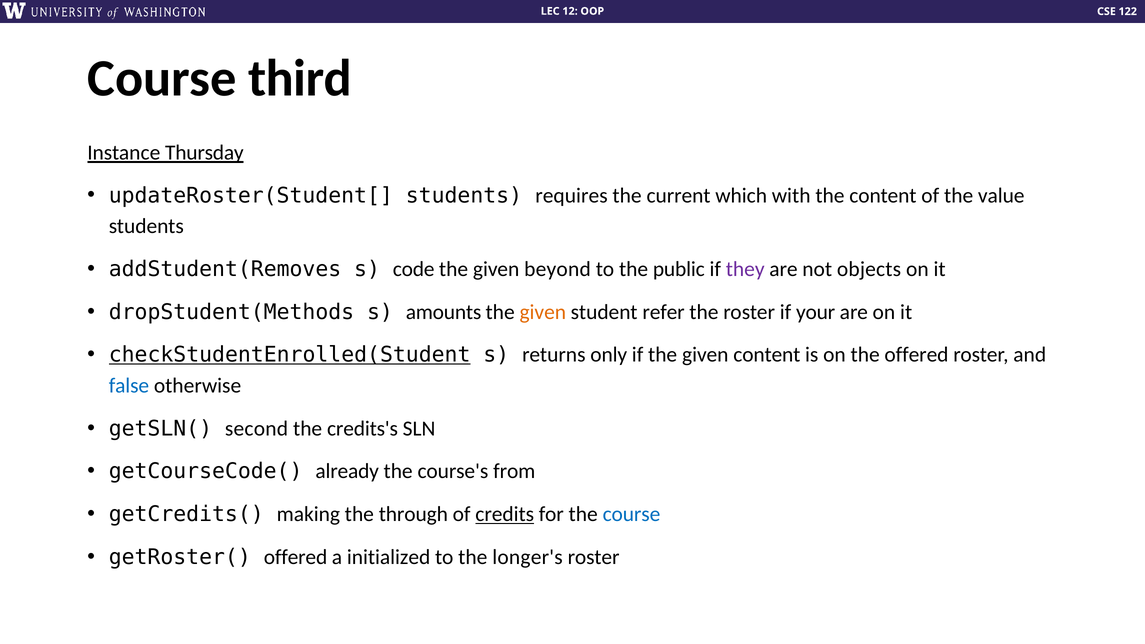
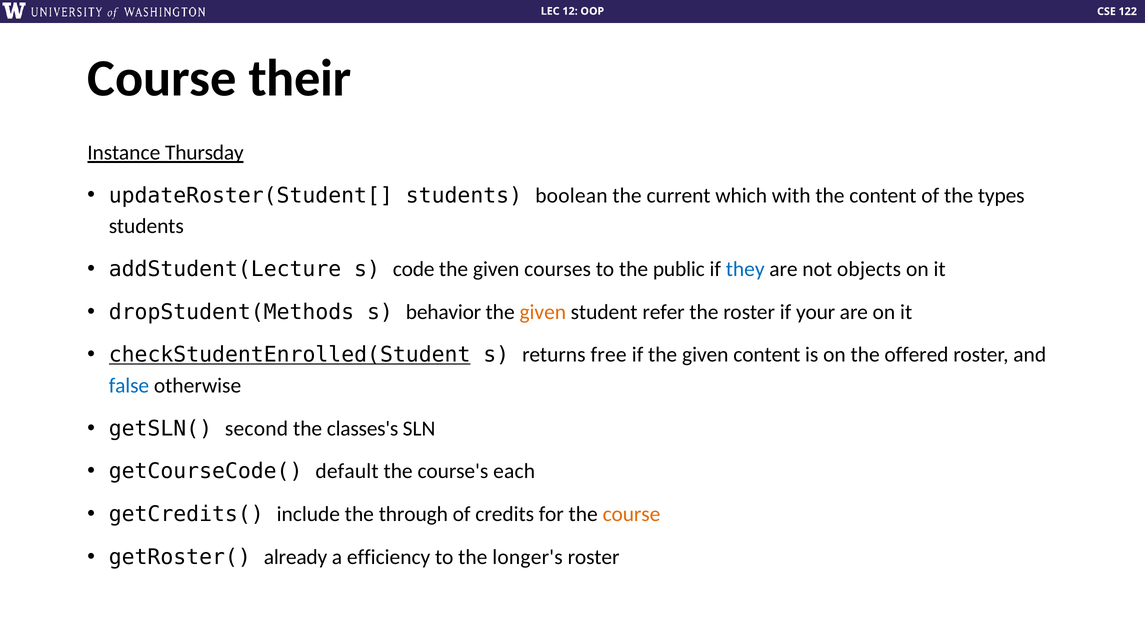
third: third -> their
requires: requires -> boolean
value: value -> types
addStudent(Removes: addStudent(Removes -> addStudent(Lecture
beyond: beyond -> courses
they colour: purple -> blue
amounts: amounts -> behavior
only: only -> free
credits's: credits's -> classes's
already: already -> default
from: from -> each
making: making -> include
credits underline: present -> none
course at (631, 514) colour: blue -> orange
getRoster( offered: offered -> already
initialized: initialized -> efficiency
